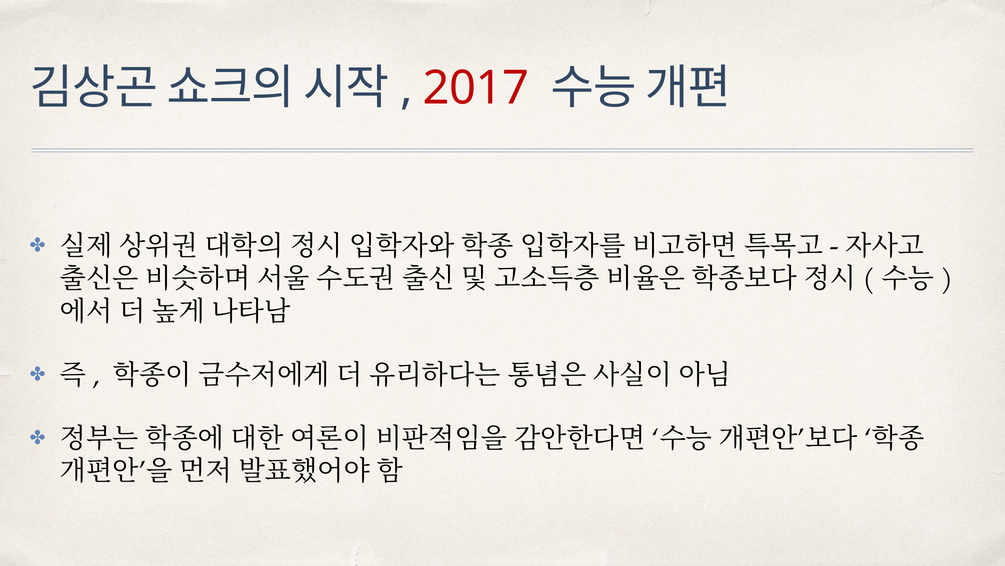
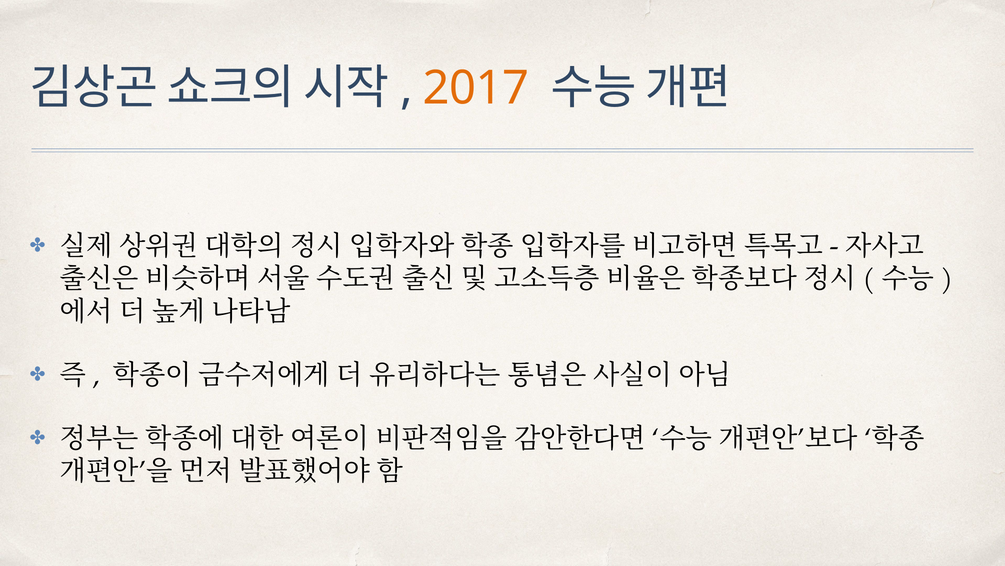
2017 colour: red -> orange
